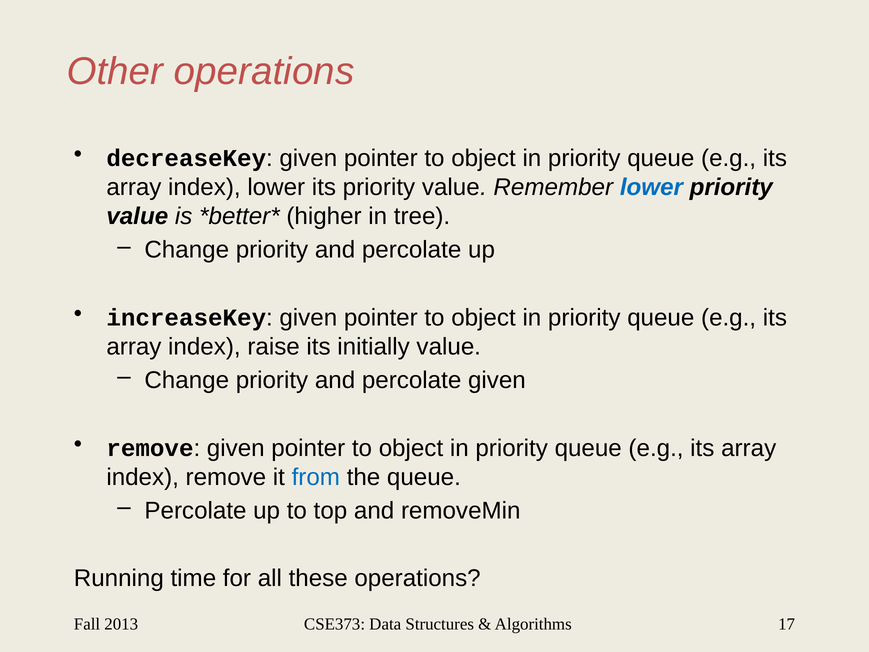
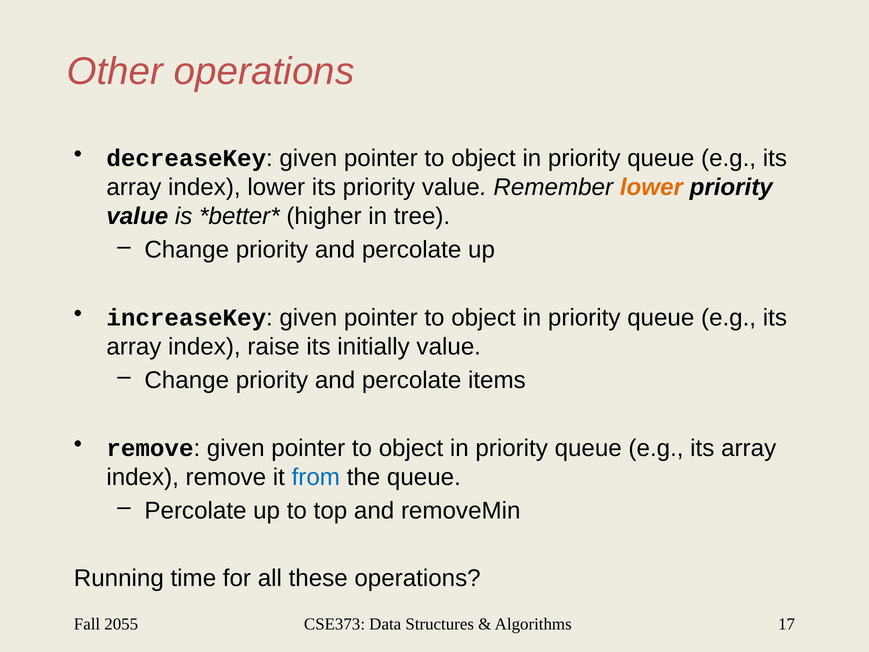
lower at (651, 187) colour: blue -> orange
percolate given: given -> items
2013: 2013 -> 2055
